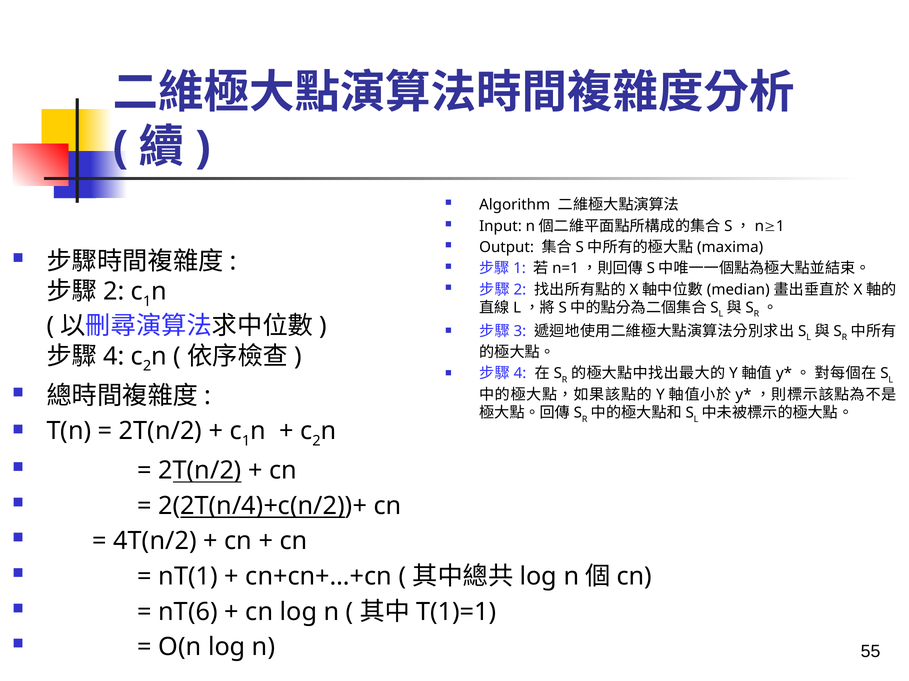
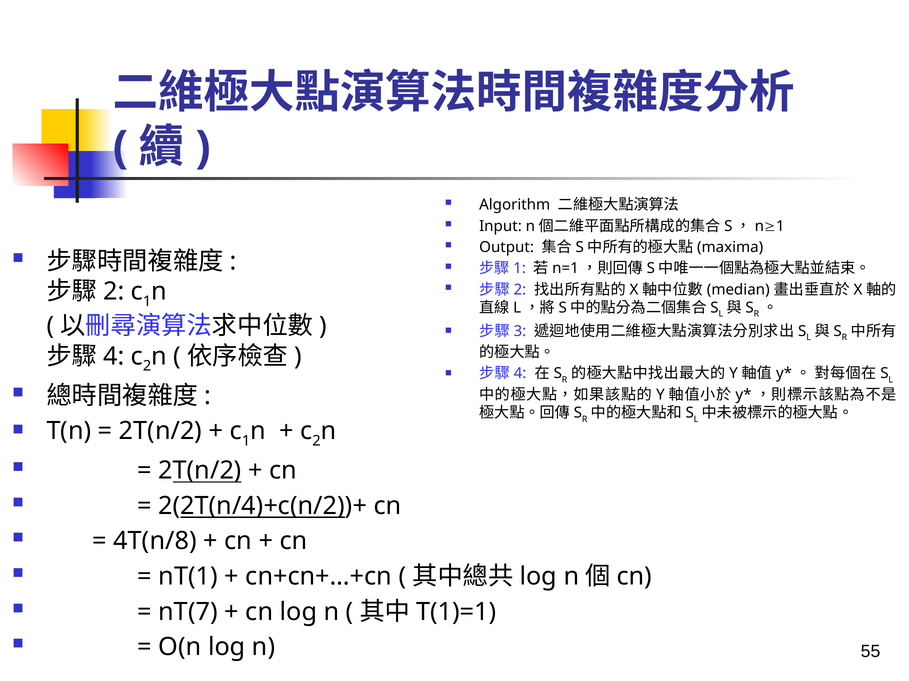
4T(n/2: 4T(n/2 -> 4T(n/8
nT(6: nT(6 -> nT(7
